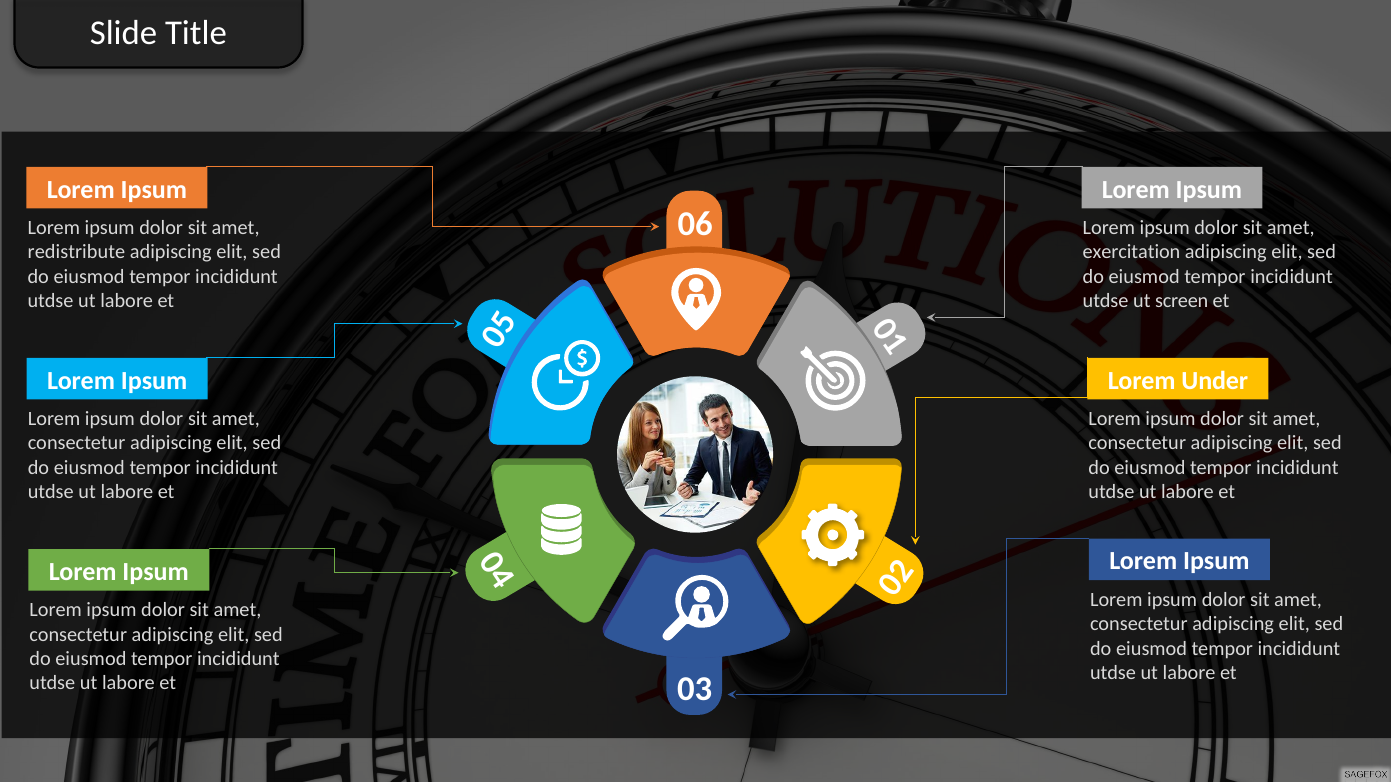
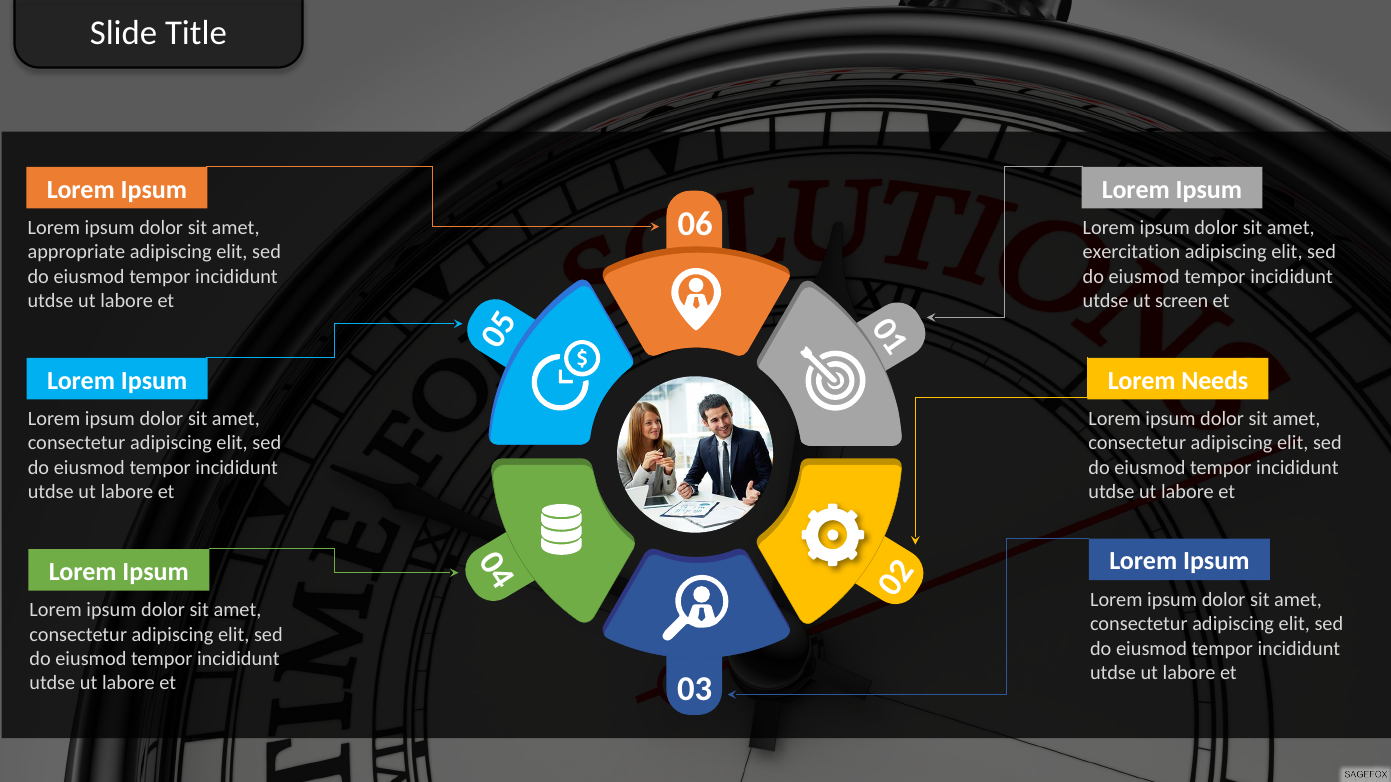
redistribute: redistribute -> appropriate
Under: Under -> Needs
